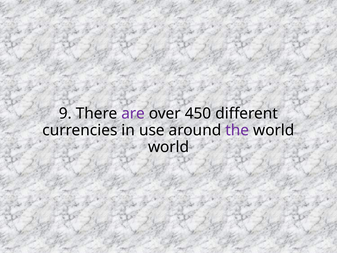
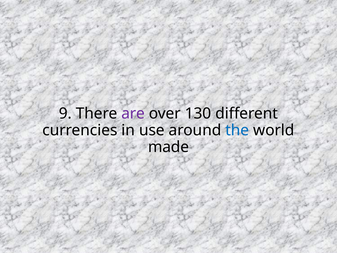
450: 450 -> 130
the colour: purple -> blue
world at (169, 147): world -> made
